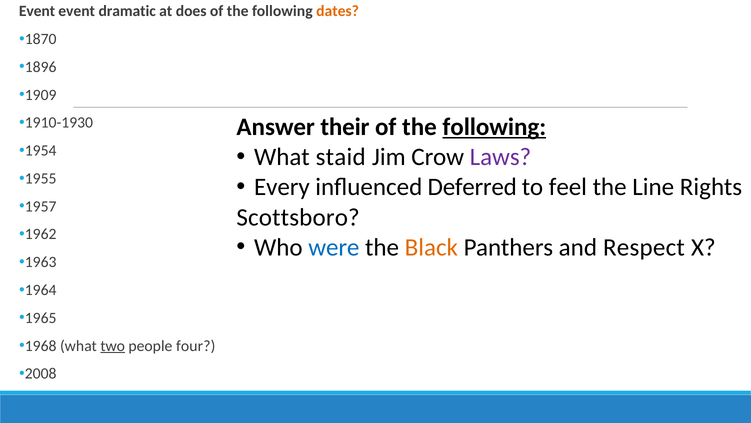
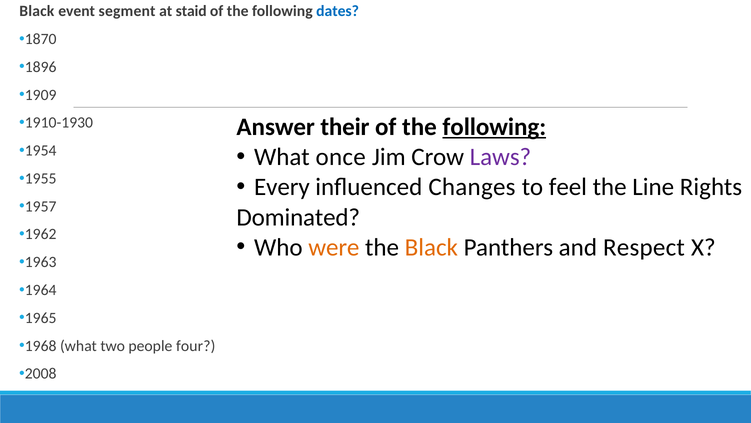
Event at (37, 11): Event -> Black
dramatic: dramatic -> segment
does: does -> staid
dates colour: orange -> blue
staid: staid -> once
Deferred: Deferred -> Changes
Scottsboro: Scottsboro -> Dominated
were colour: blue -> orange
two underline: present -> none
